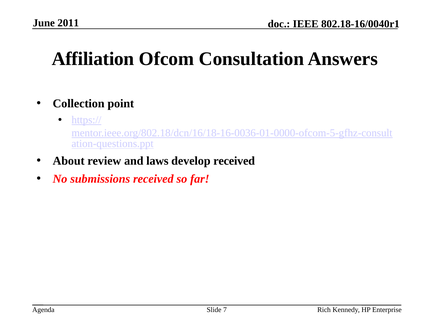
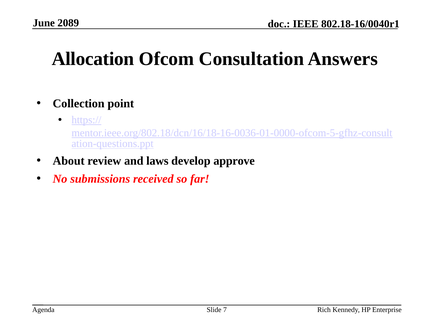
2011: 2011 -> 2089
Affiliation: Affiliation -> Allocation
develop received: received -> approve
